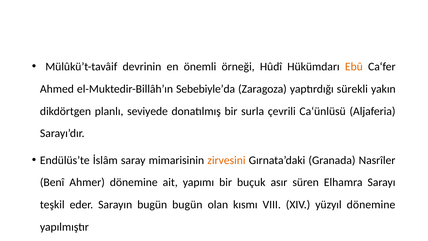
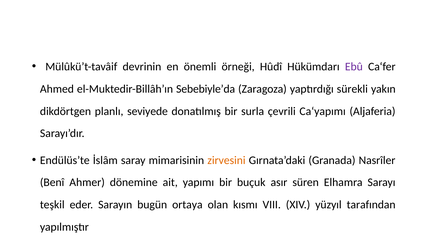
Ebû colour: orange -> purple
Ca‘ünlüsü: Ca‘ünlüsü -> Ca‘yapımı
bugün bugün: bugün -> ortaya
yüzyıl dönemine: dönemine -> tarafından
